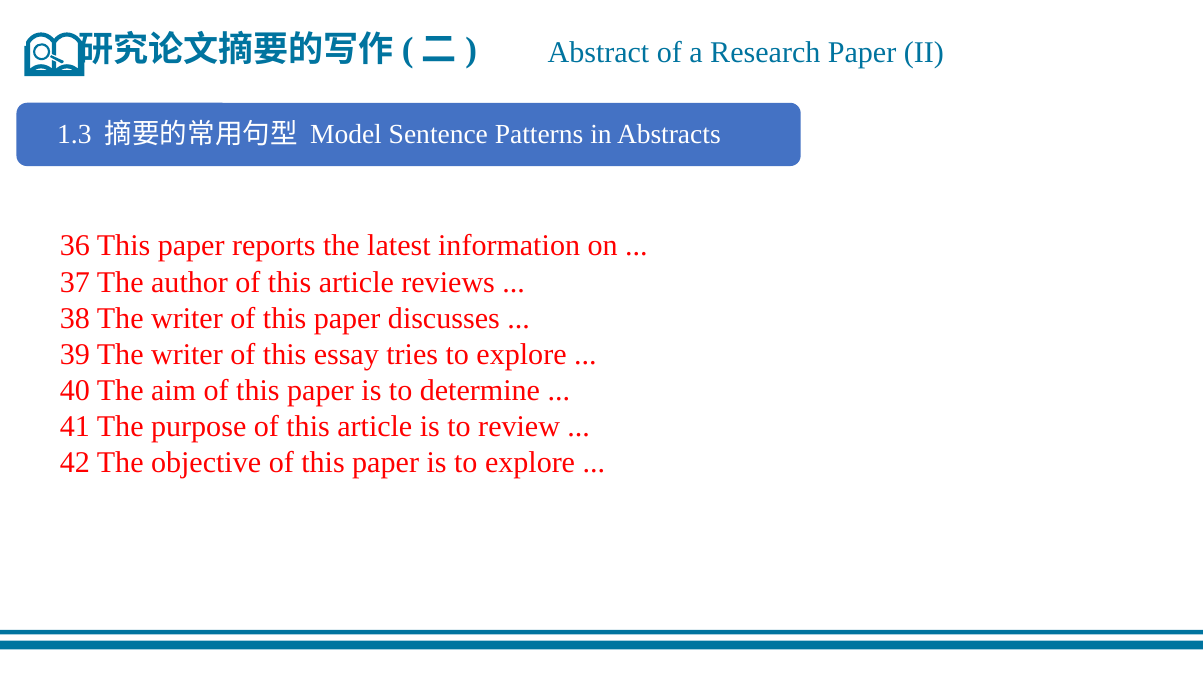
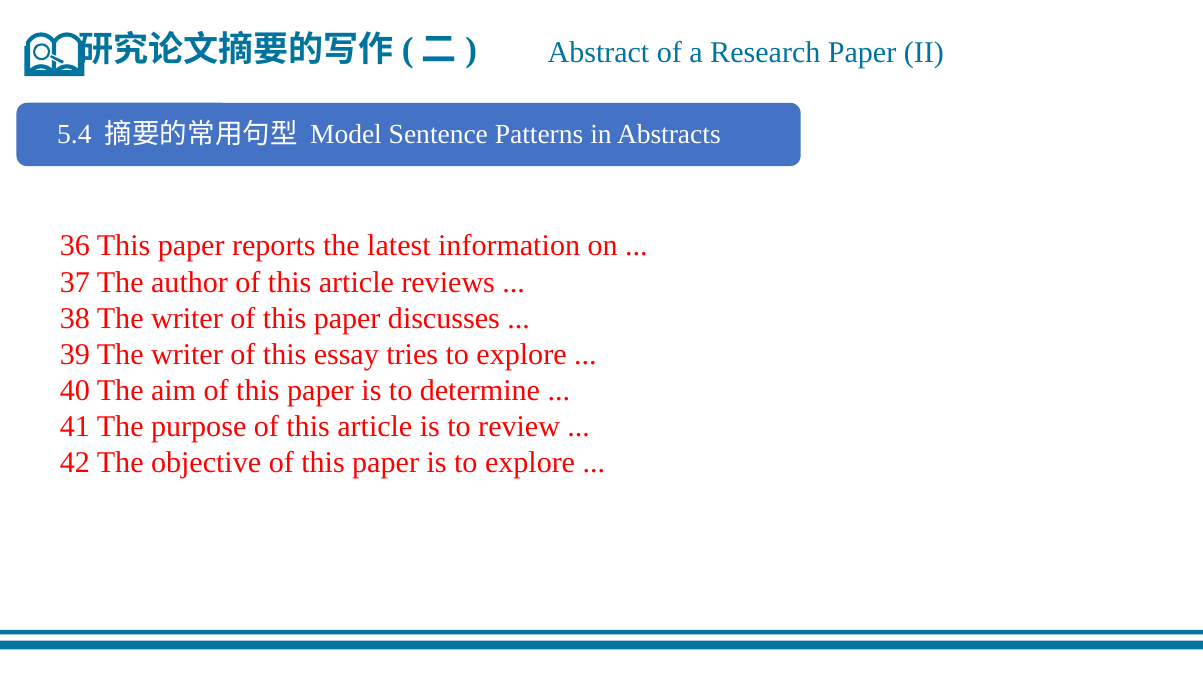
1.3: 1.3 -> 5.4
